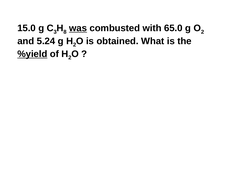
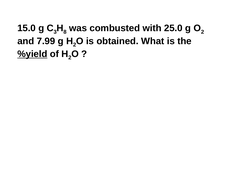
was underline: present -> none
65.0: 65.0 -> 25.0
5.24: 5.24 -> 7.99
